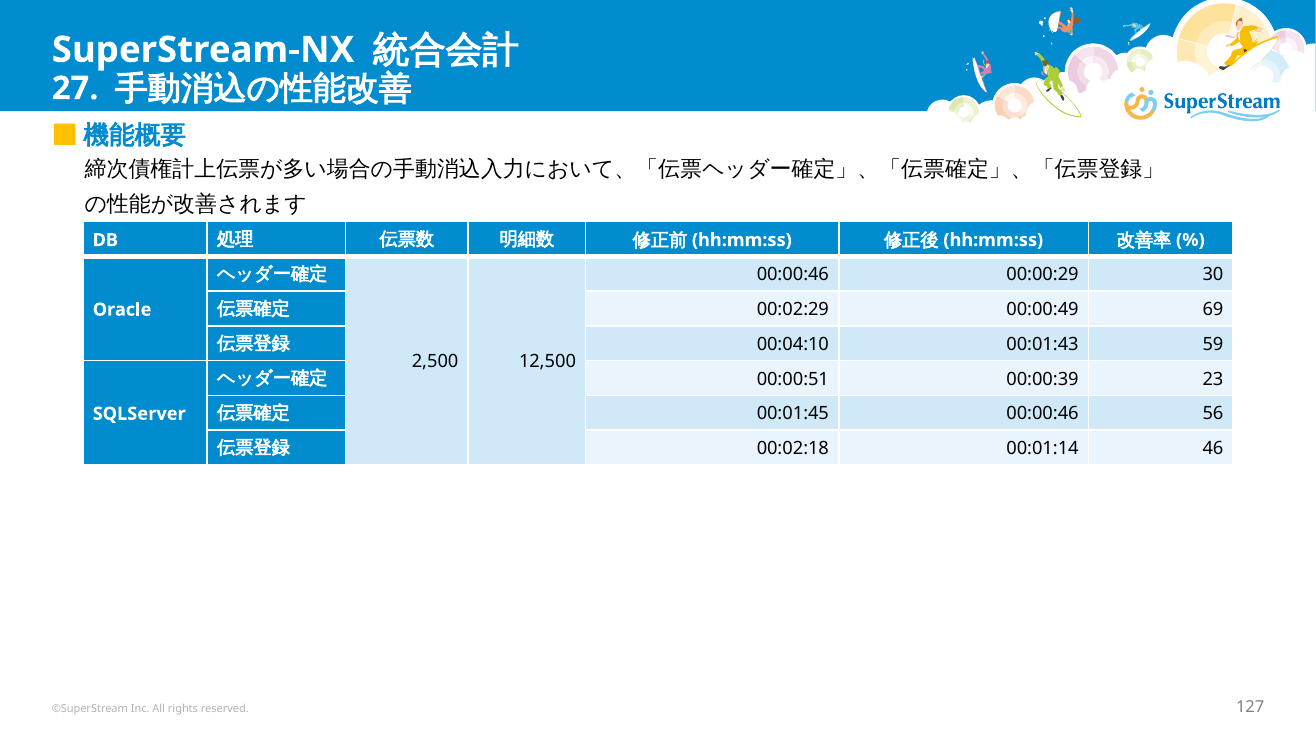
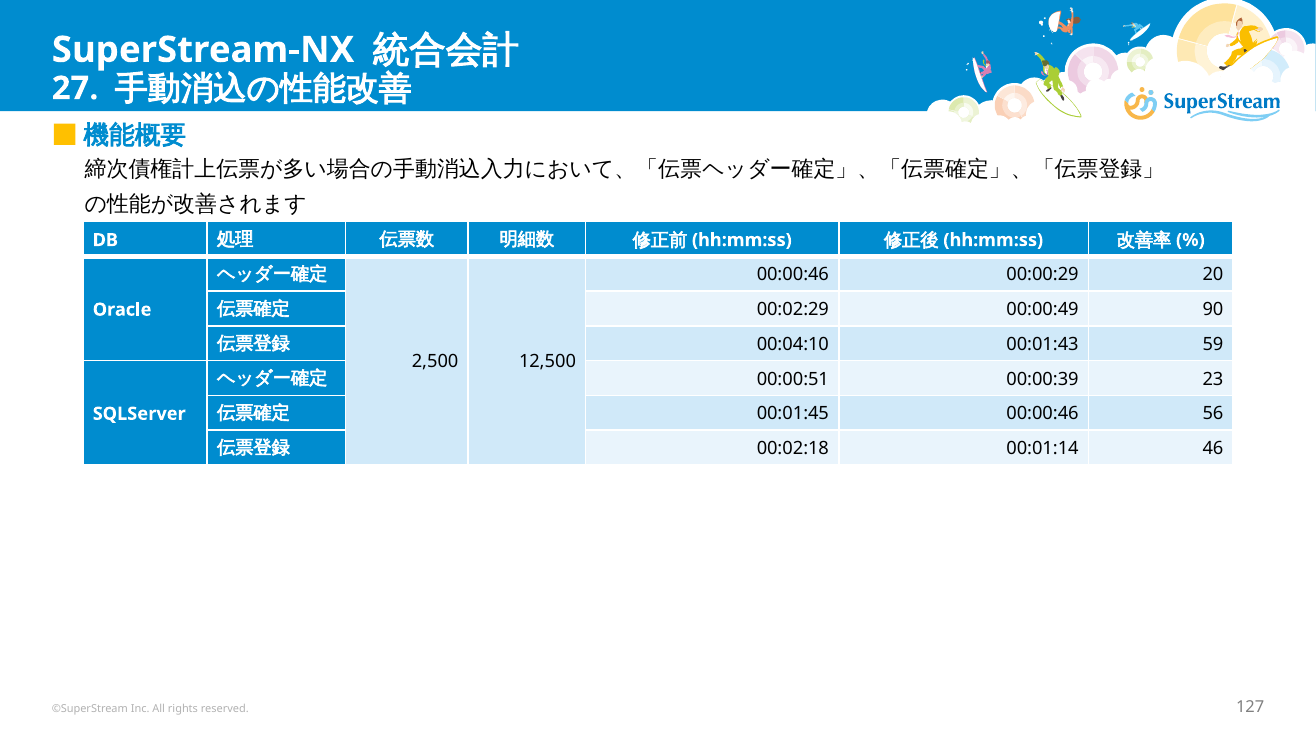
30: 30 -> 20
69: 69 -> 90
